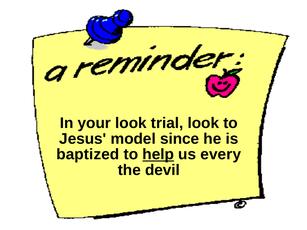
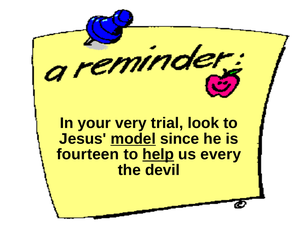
your look: look -> very
model underline: none -> present
baptized: baptized -> fourteen
